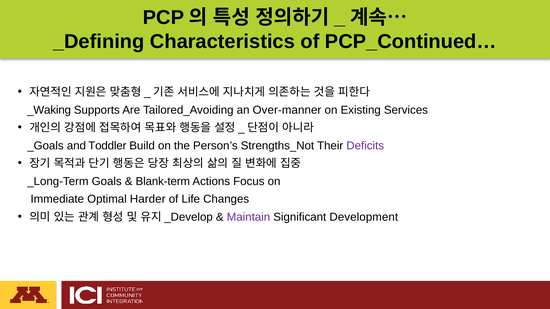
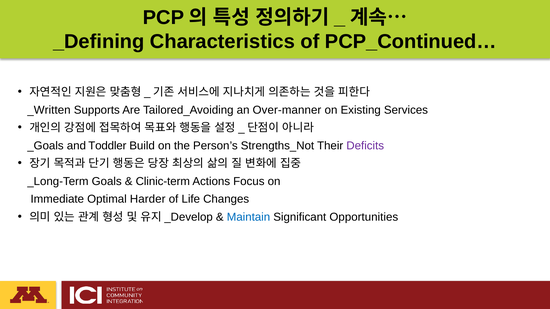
_Waking: _Waking -> _Written
Blank-term: Blank-term -> Clinic-term
Maintain colour: purple -> blue
Development: Development -> Opportunities
